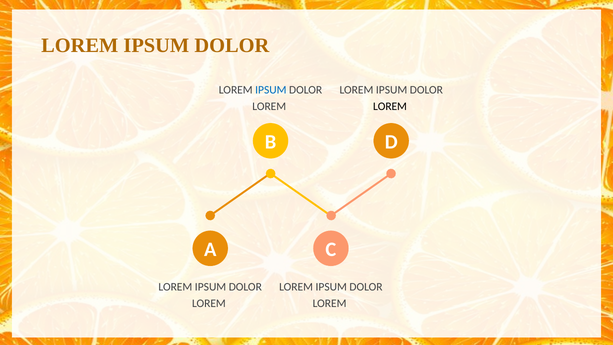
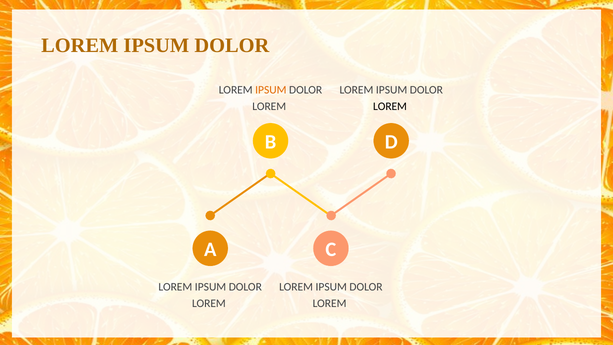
IPSUM at (271, 90) colour: blue -> orange
